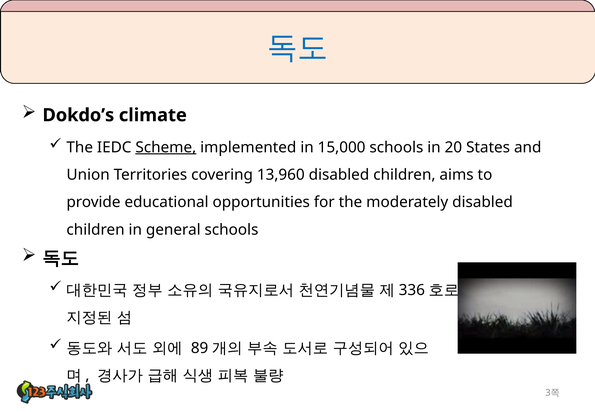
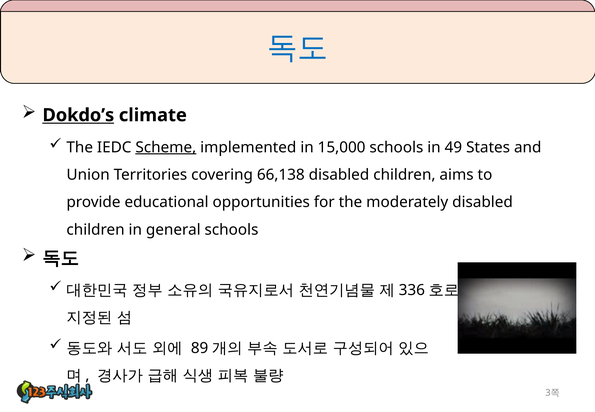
Dokdo’s underline: none -> present
20: 20 -> 49
13,960: 13,960 -> 66,138
